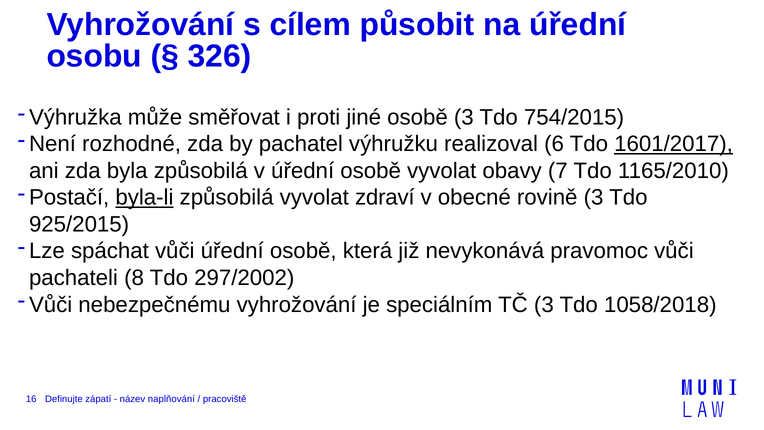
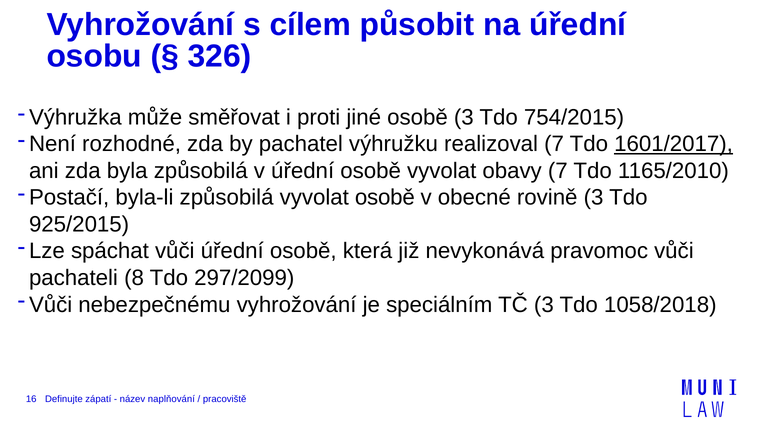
realizoval 6: 6 -> 7
byla-li underline: present -> none
vyvolat zdraví: zdraví -> osobě
297/2002: 297/2002 -> 297/2099
